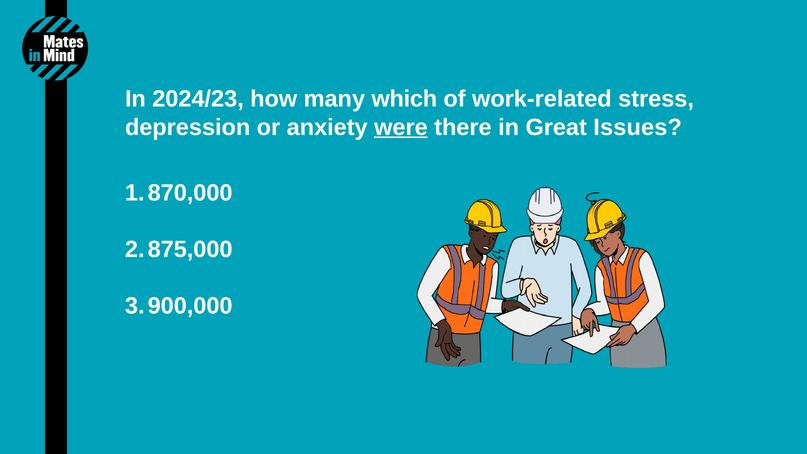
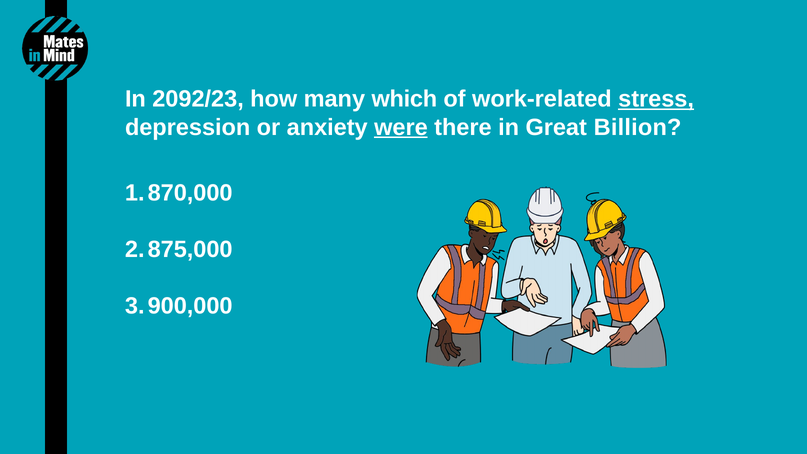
2024/23: 2024/23 -> 2092/23
stress underline: none -> present
Issues: Issues -> Billion
